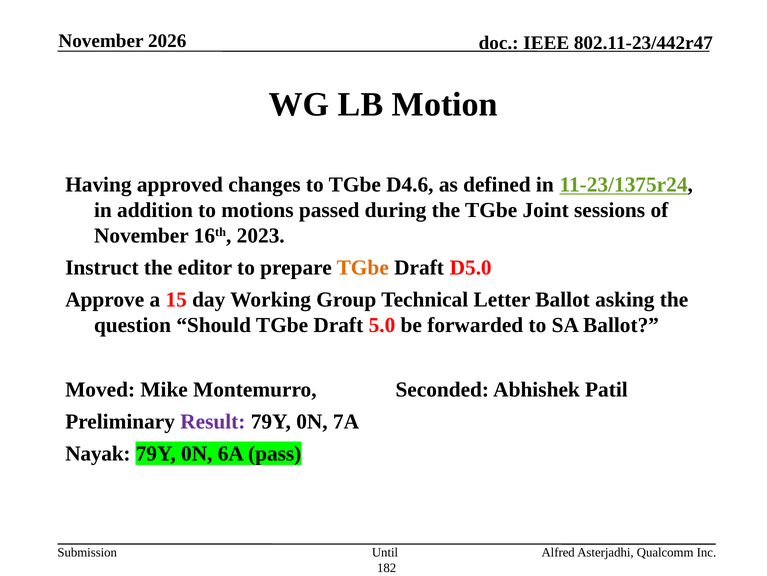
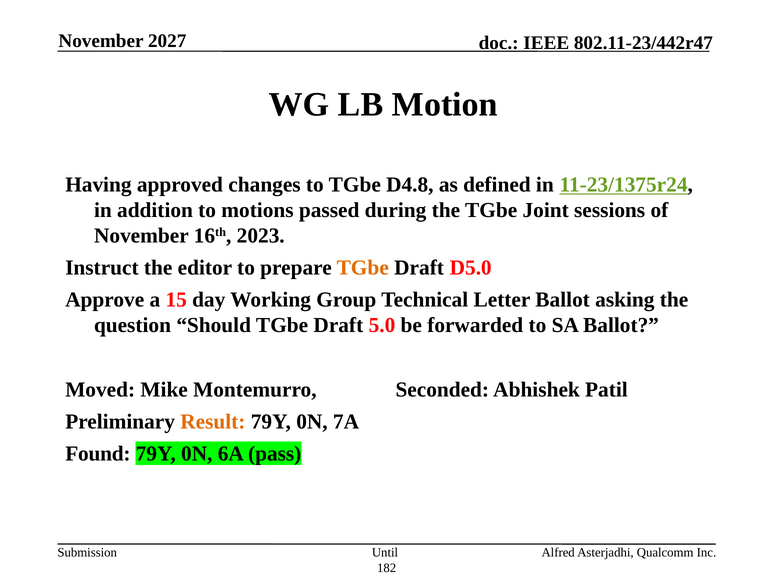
2026: 2026 -> 2027
D4.6: D4.6 -> D4.8
Result colour: purple -> orange
Nayak: Nayak -> Found
